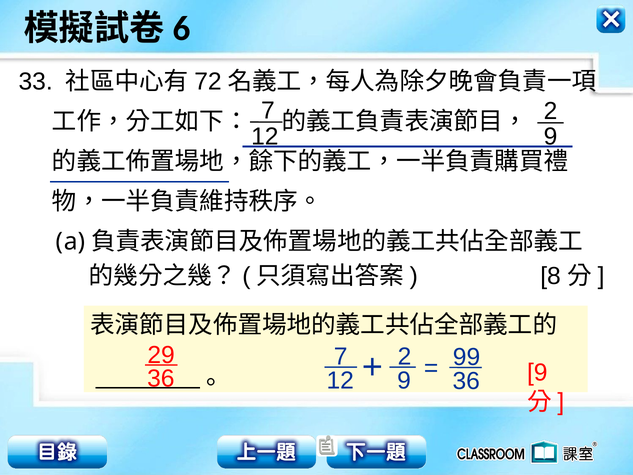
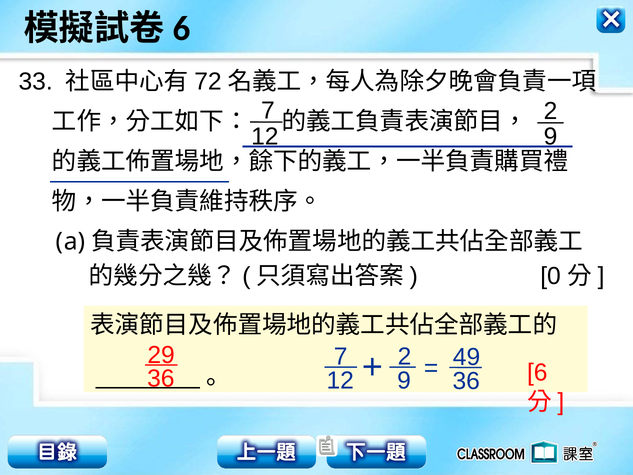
8: 8 -> 0
99: 99 -> 49
9 at (537, 372): 9 -> 6
